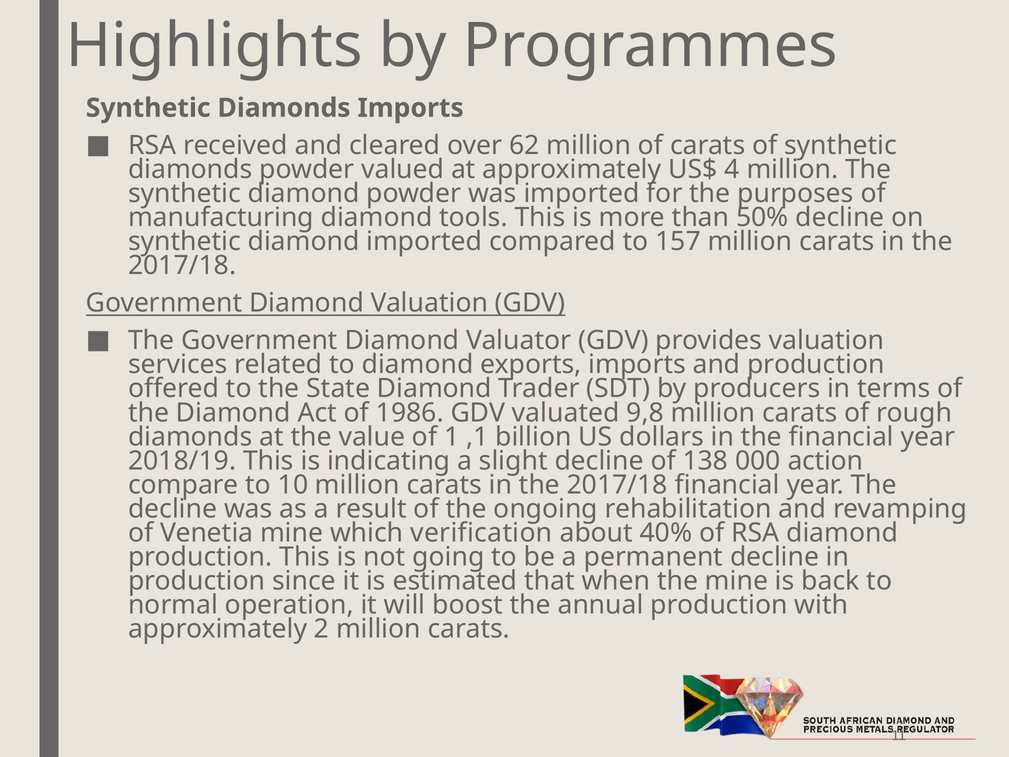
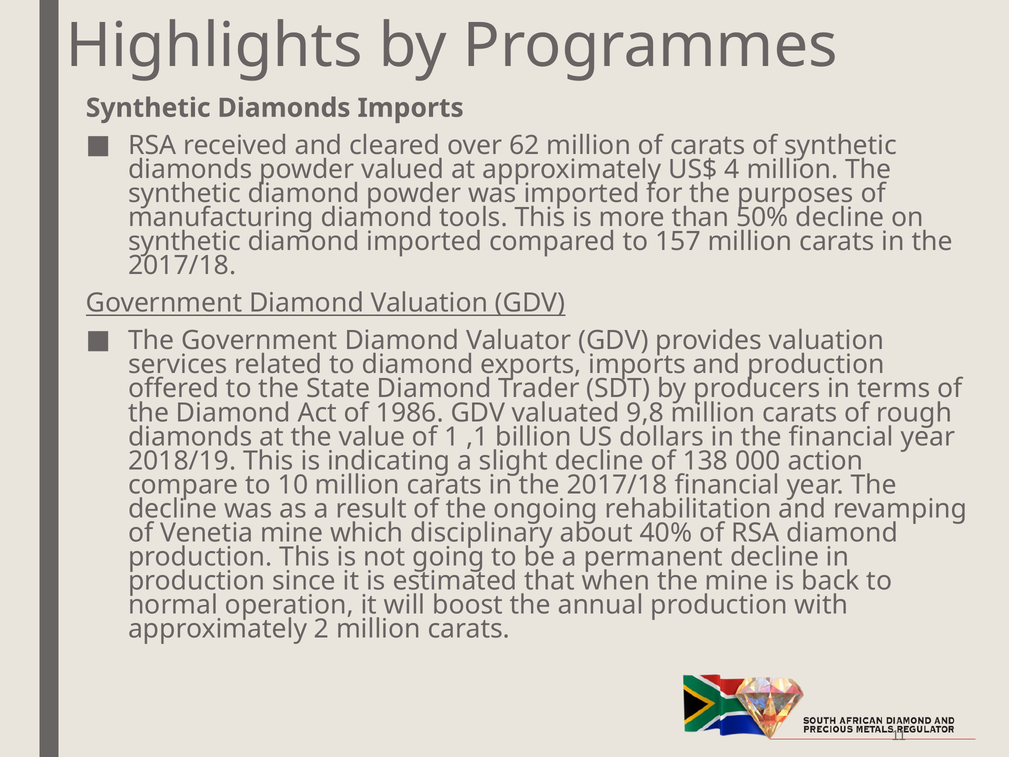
verification: verification -> disciplinary
